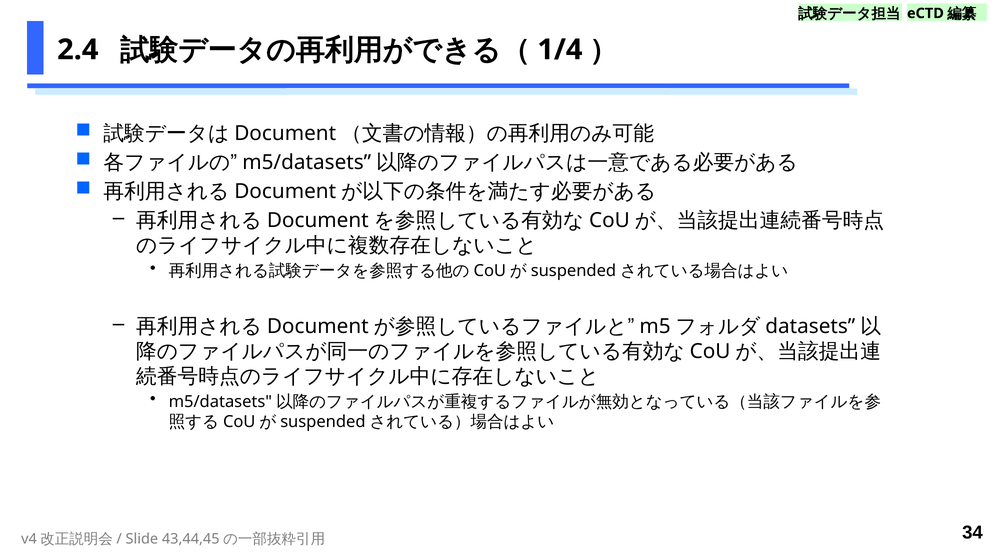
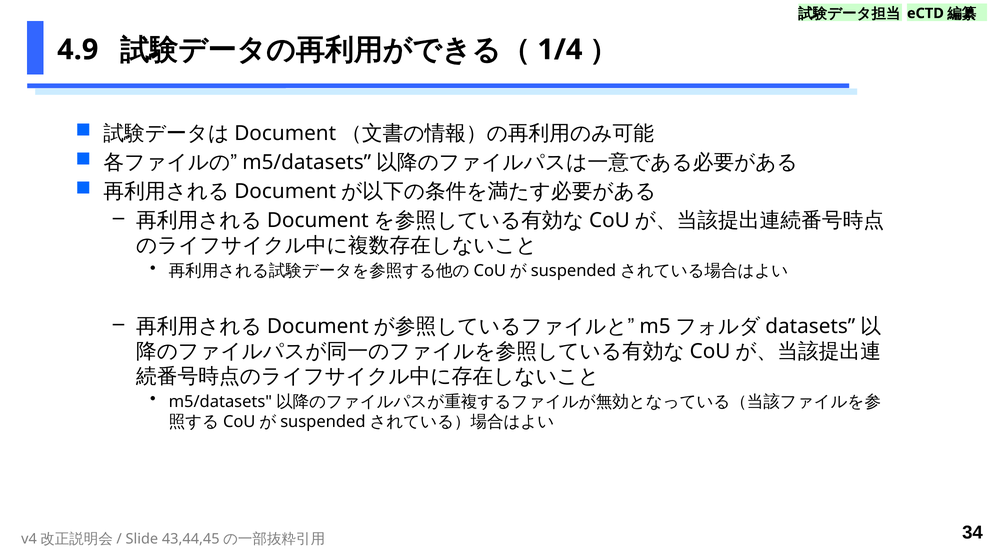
2.4: 2.4 -> 4.9
